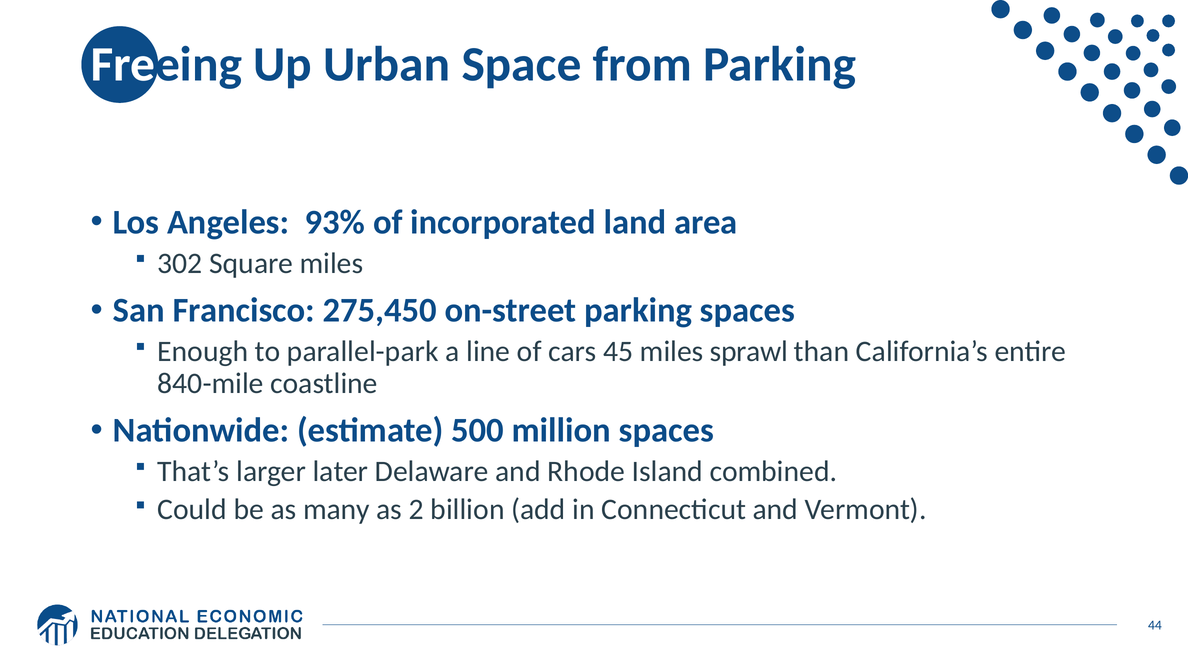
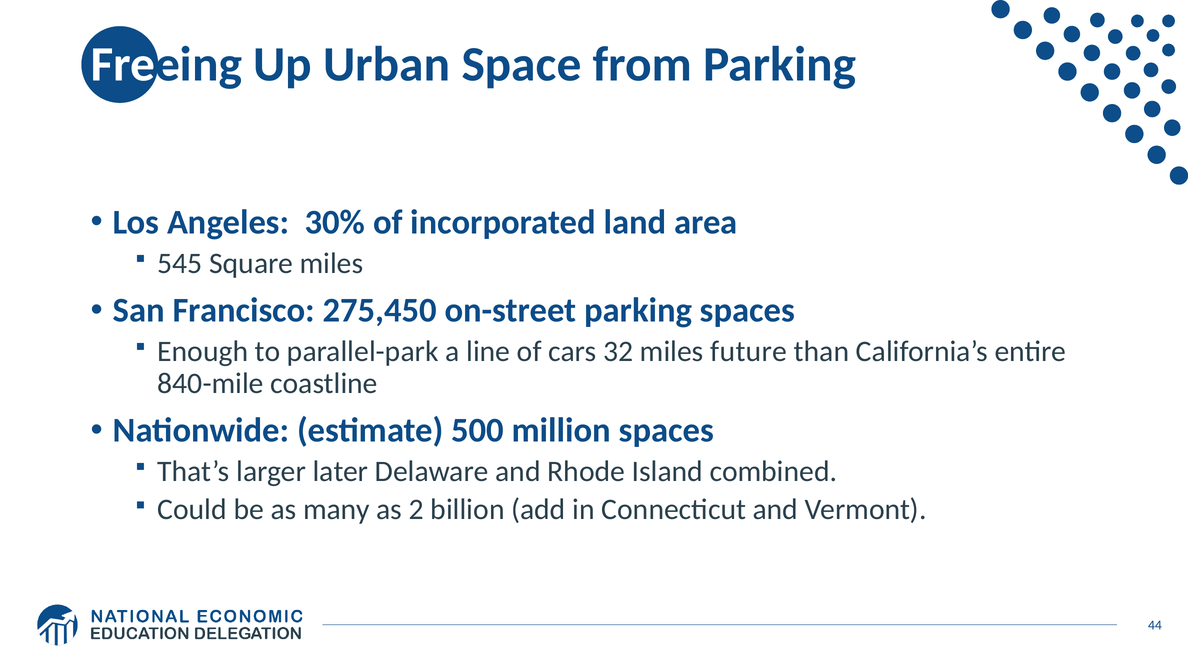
93%: 93% -> 30%
302: 302 -> 545
45: 45 -> 32
sprawl: sprawl -> future
